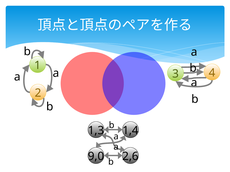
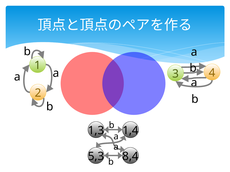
9,0: 9,0 -> 5,3
2,6: 2,6 -> 8,4
